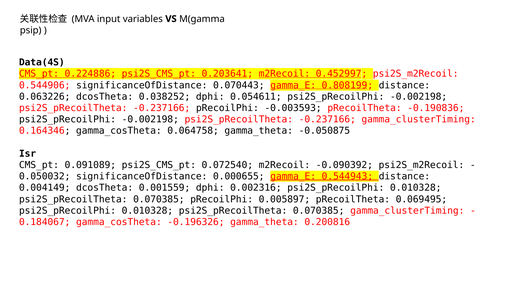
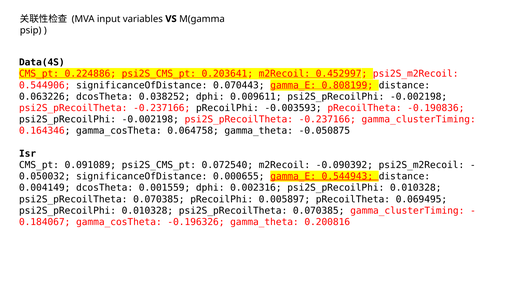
0.054611: 0.054611 -> 0.009611
